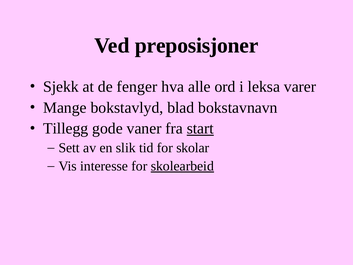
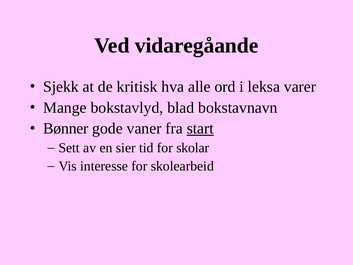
preposisjoner: preposisjoner -> vidaregåande
fenger: fenger -> kritisk
Tillegg: Tillegg -> Bønner
slik: slik -> sier
skolearbeid underline: present -> none
